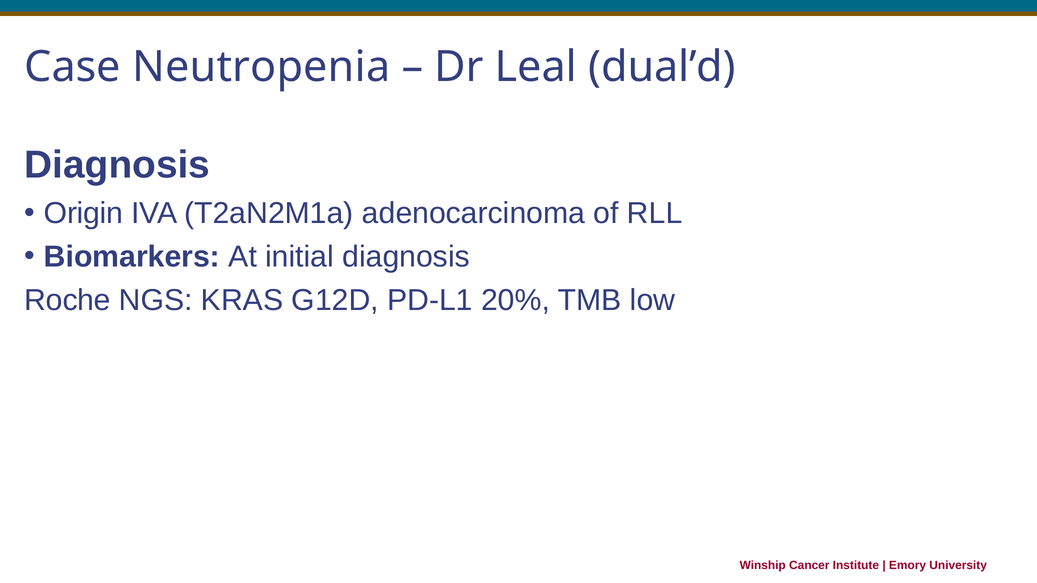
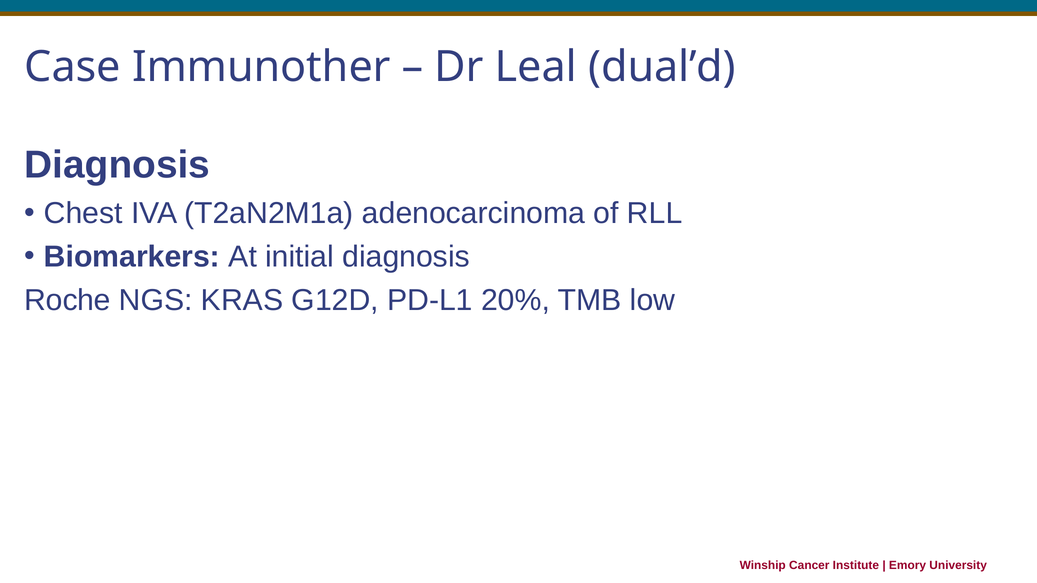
Neutropenia: Neutropenia -> Immunother
Origin: Origin -> Chest
